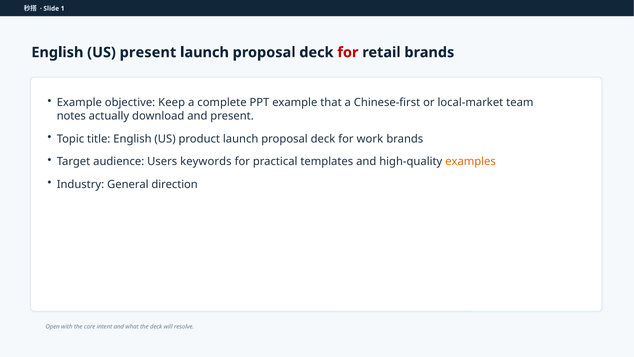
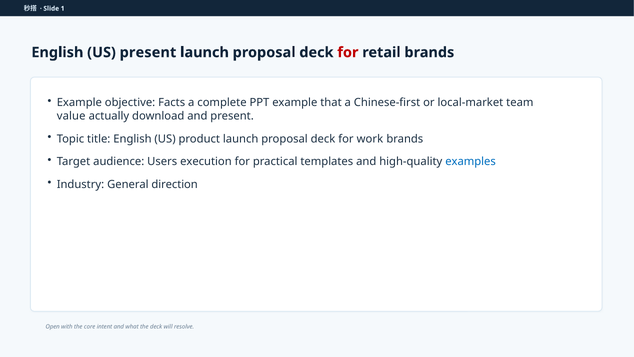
Keep: Keep -> Facts
notes: notes -> value
keywords: keywords -> execution
examples colour: orange -> blue
